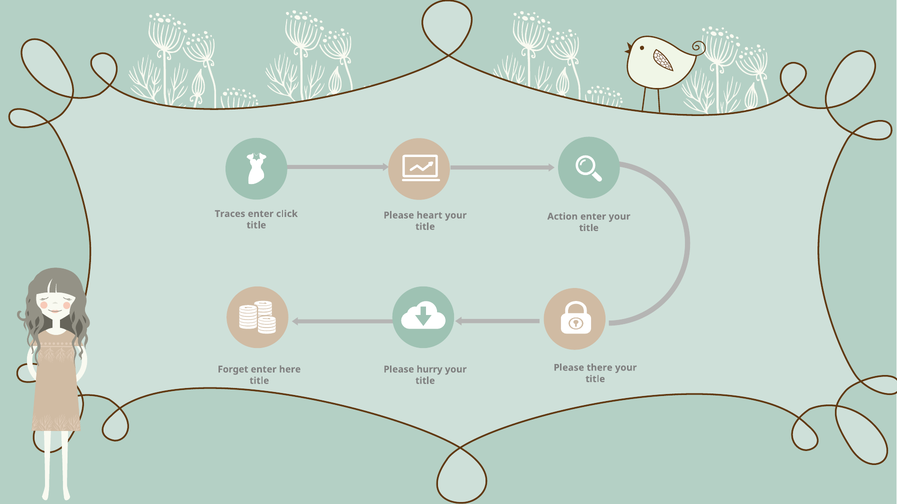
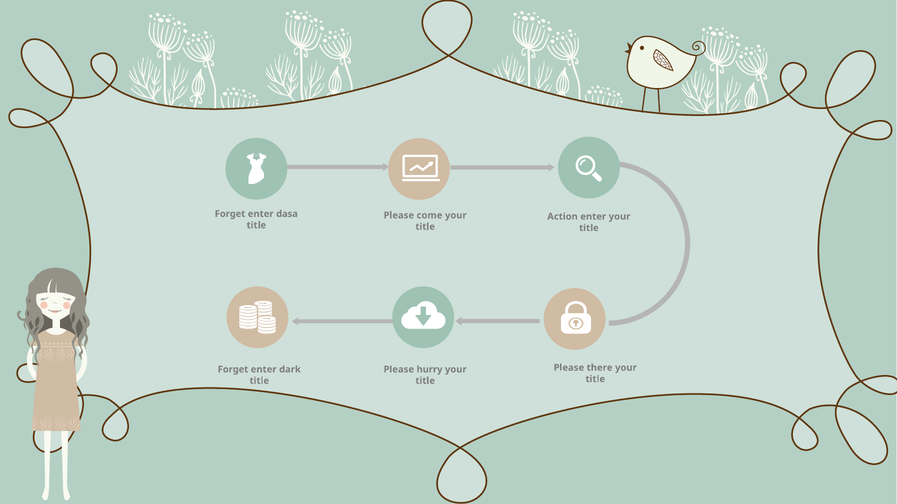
Traces at (230, 214): Traces -> Forget
click: click -> dasa
heart: heart -> come
here: here -> dark
